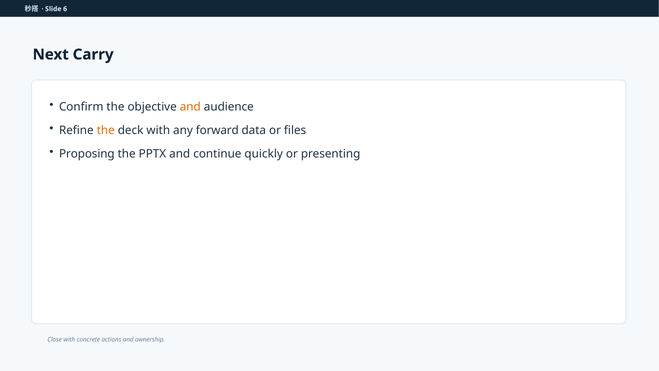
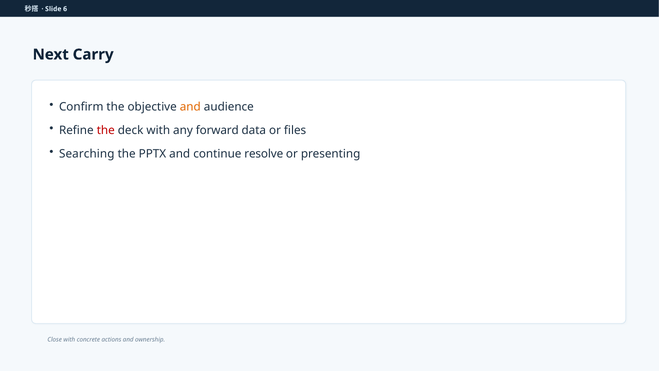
the at (106, 130) colour: orange -> red
Proposing: Proposing -> Searching
quickly: quickly -> resolve
